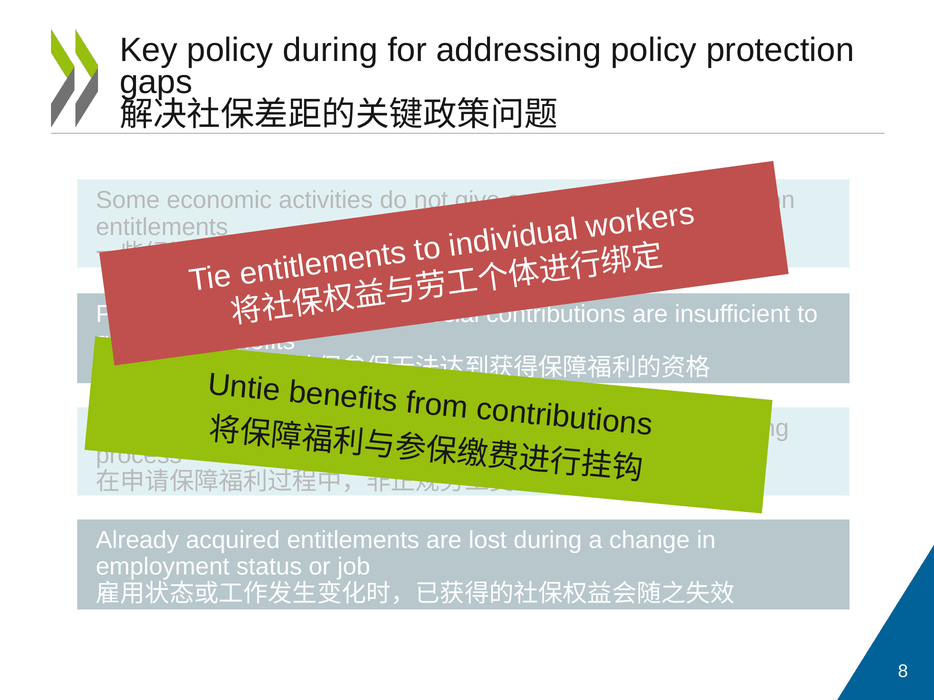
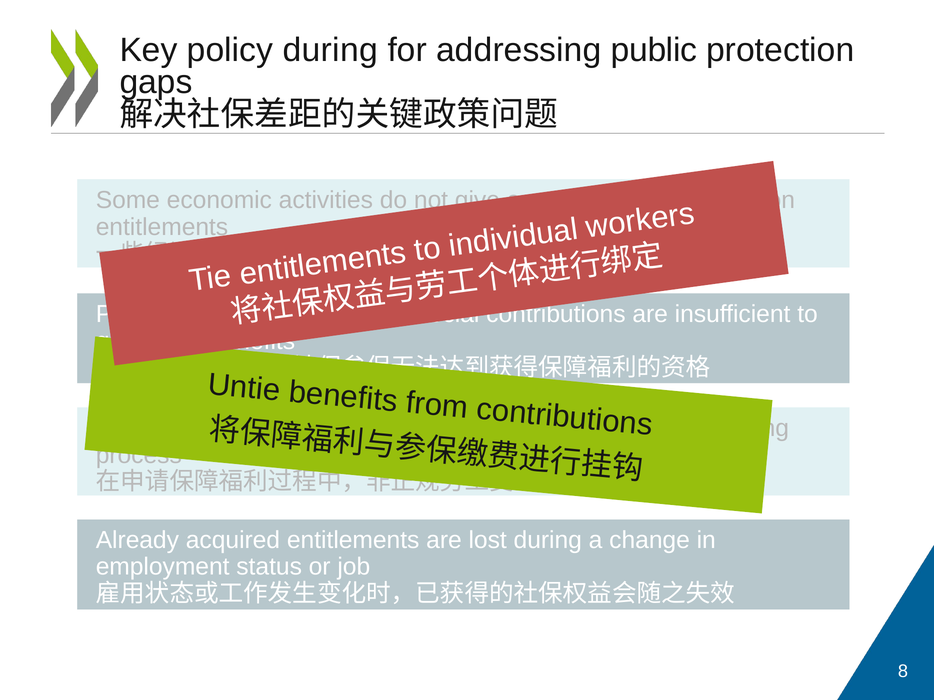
addressing policy: policy -> public
